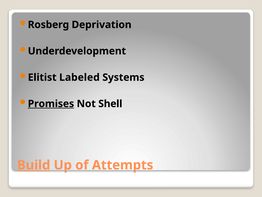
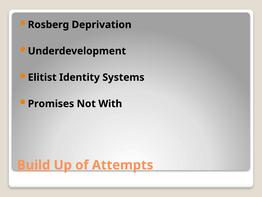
Labeled: Labeled -> Identity
Promises underline: present -> none
Shell: Shell -> With
